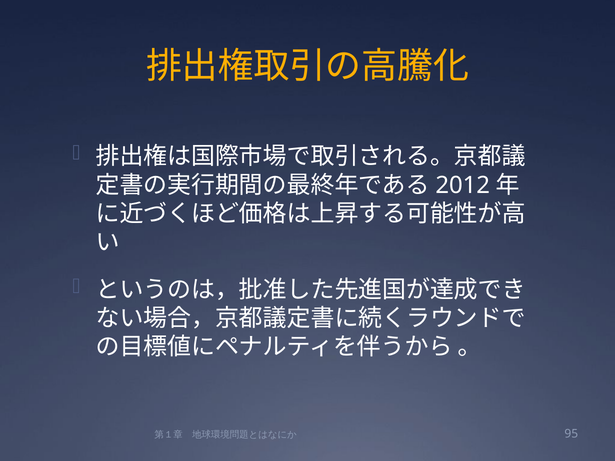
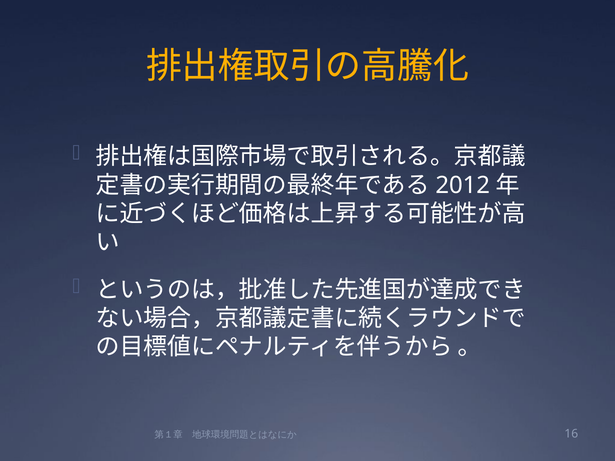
95: 95 -> 16
